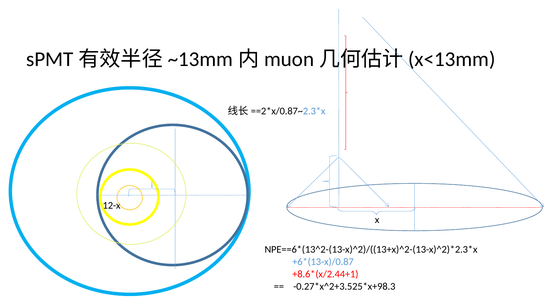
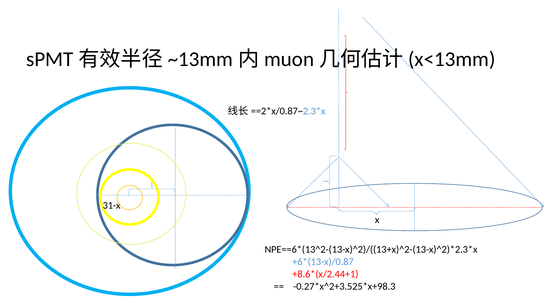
12-x: 12-x -> 31-x
